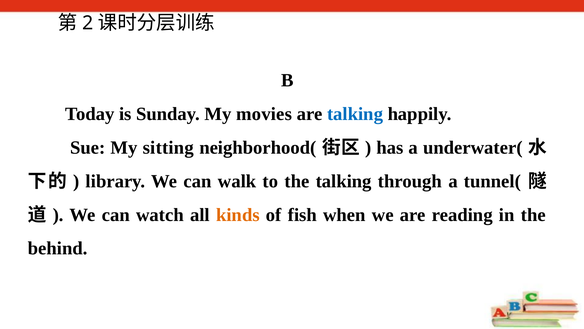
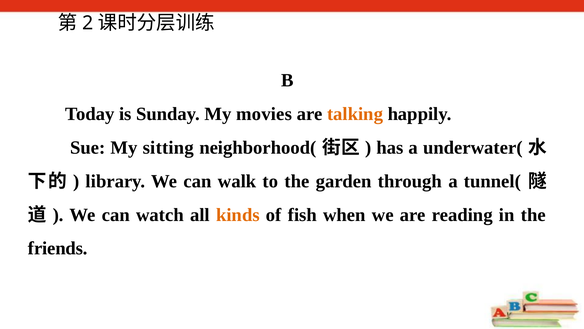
talking at (355, 114) colour: blue -> orange
the talking: talking -> garden
behind: behind -> friends
